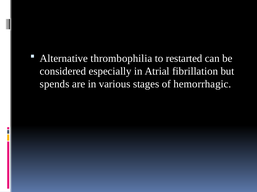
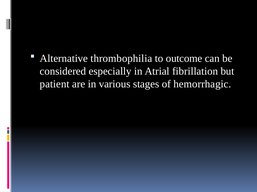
restarted: restarted -> outcome
spends: spends -> patient
